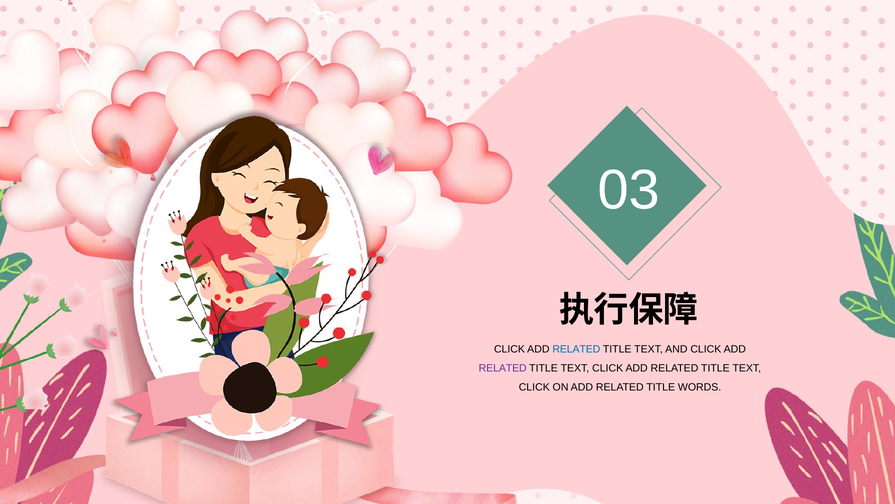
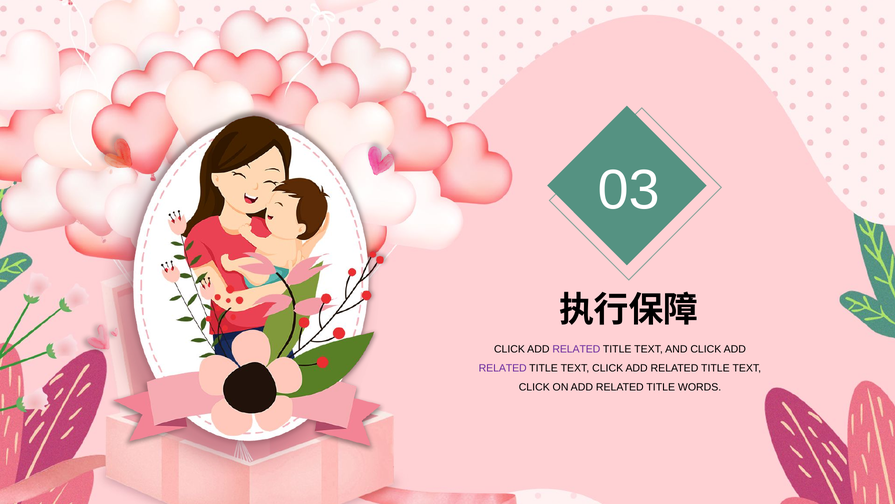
RELATED at (576, 349) colour: blue -> purple
